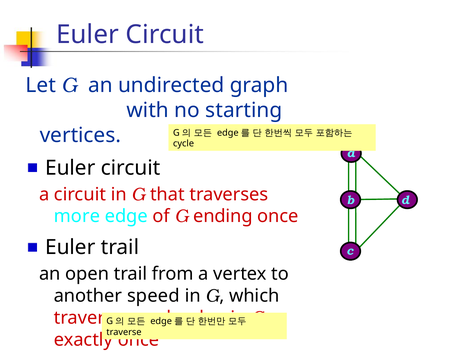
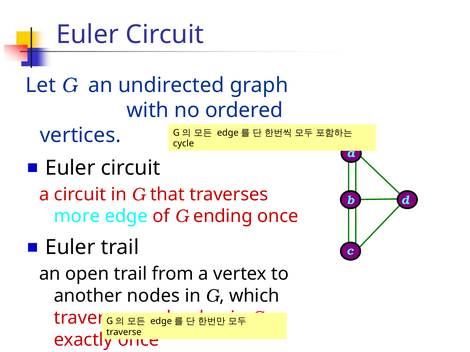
starting: starting -> ordered
speed: speed -> nodes
